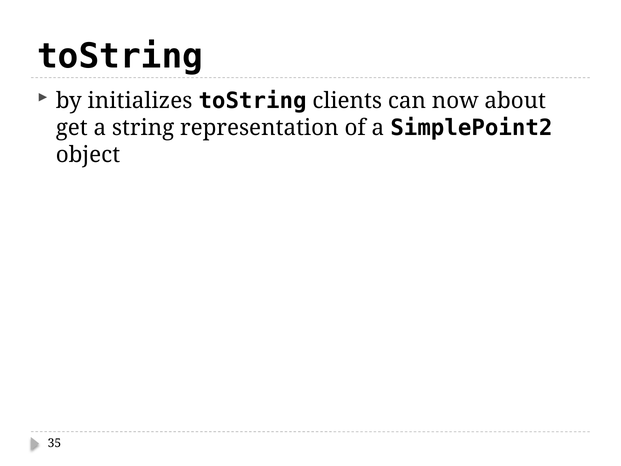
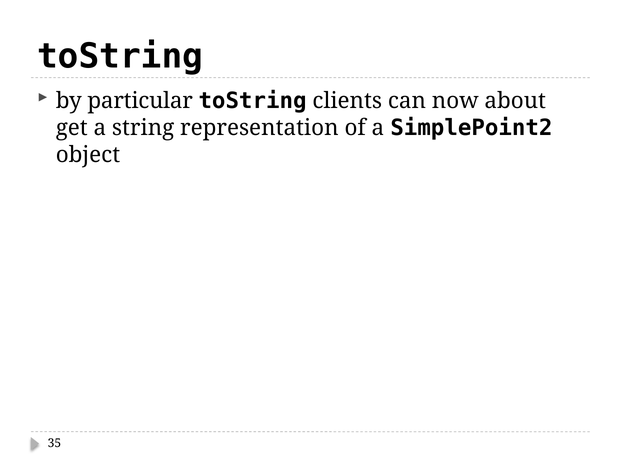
initializes: initializes -> particular
